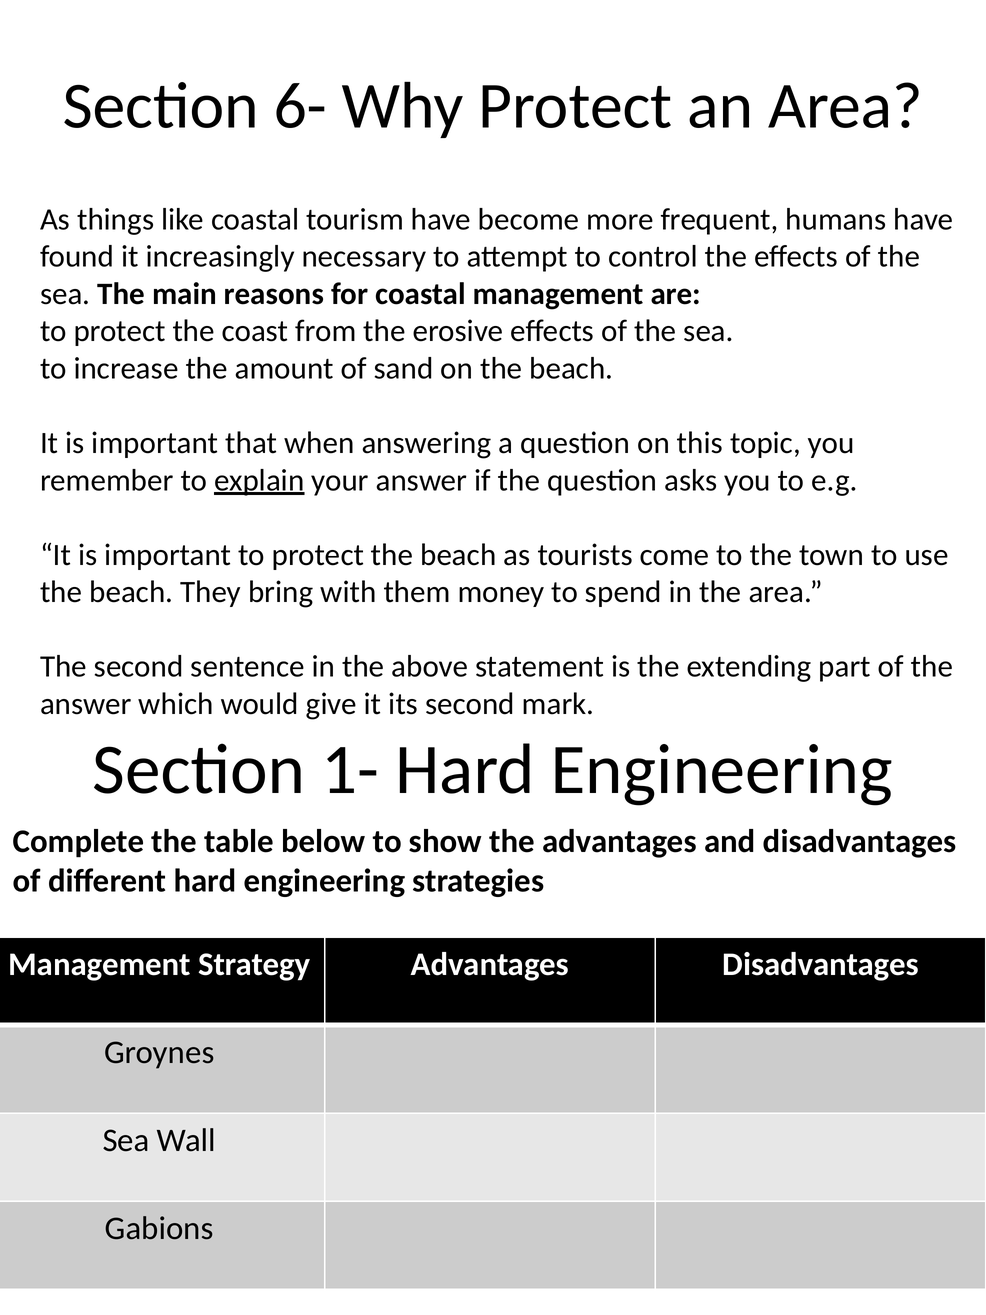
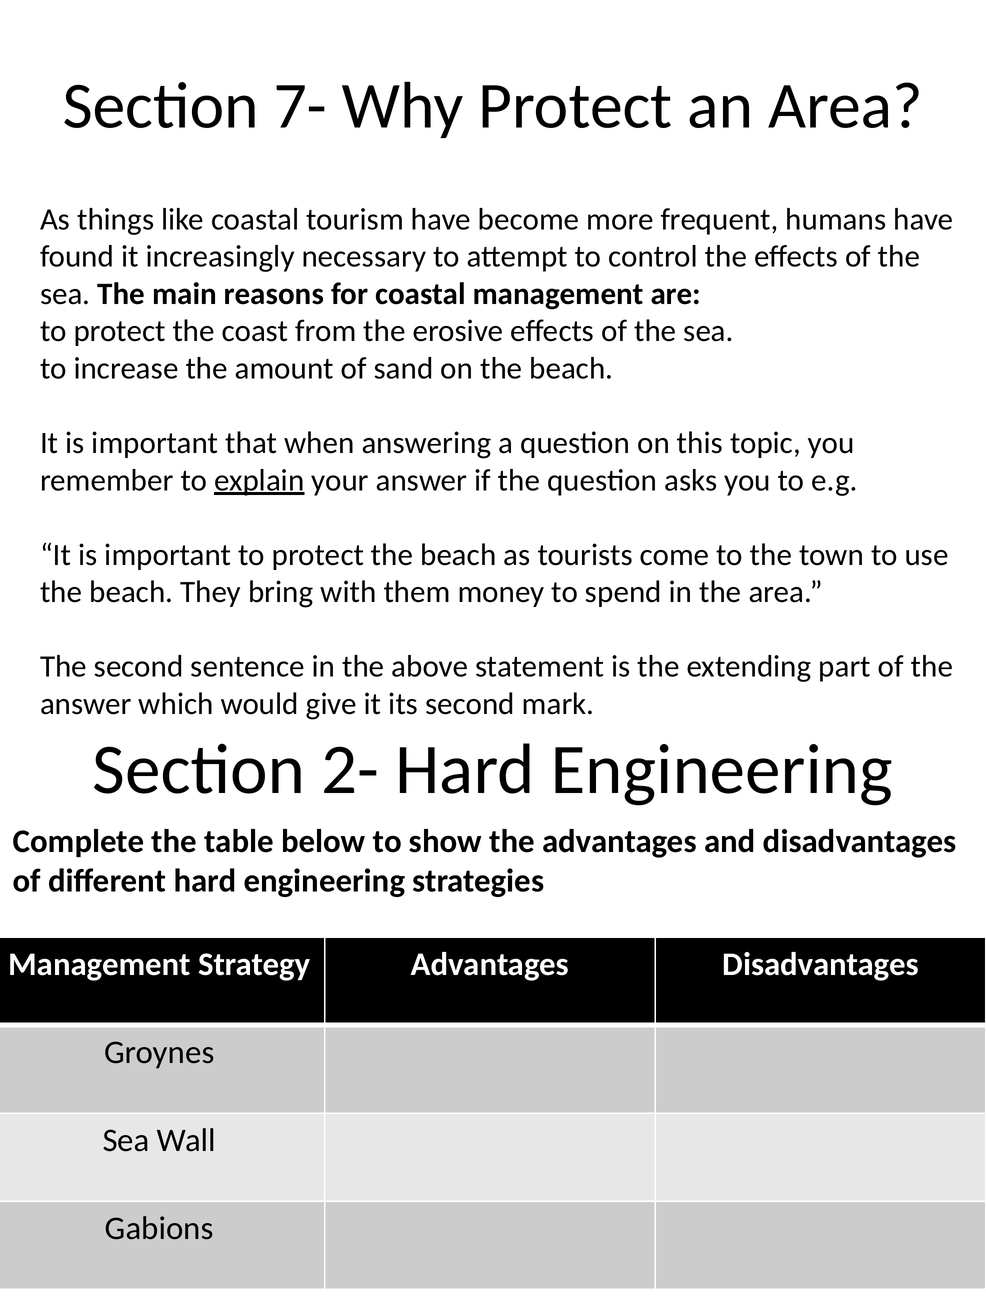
6-: 6- -> 7-
1-: 1- -> 2-
